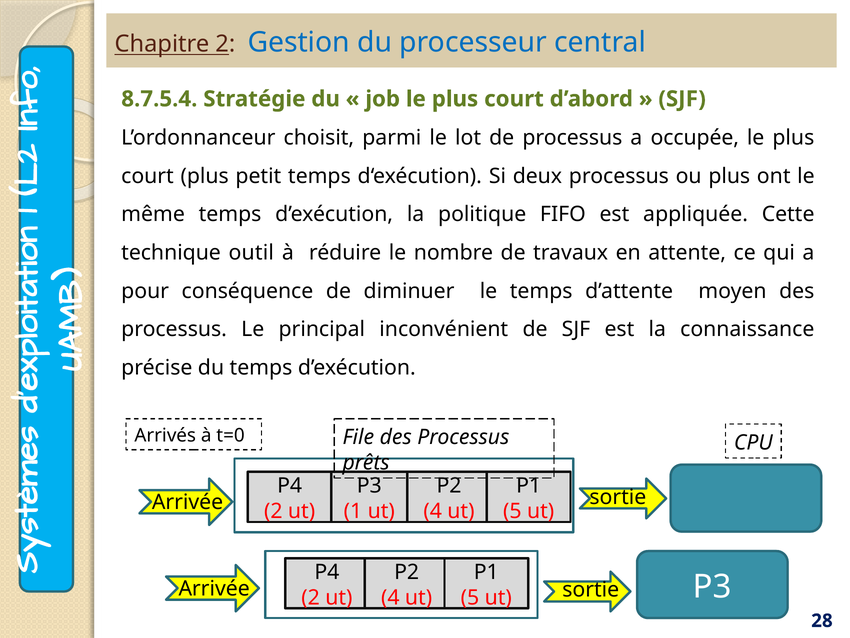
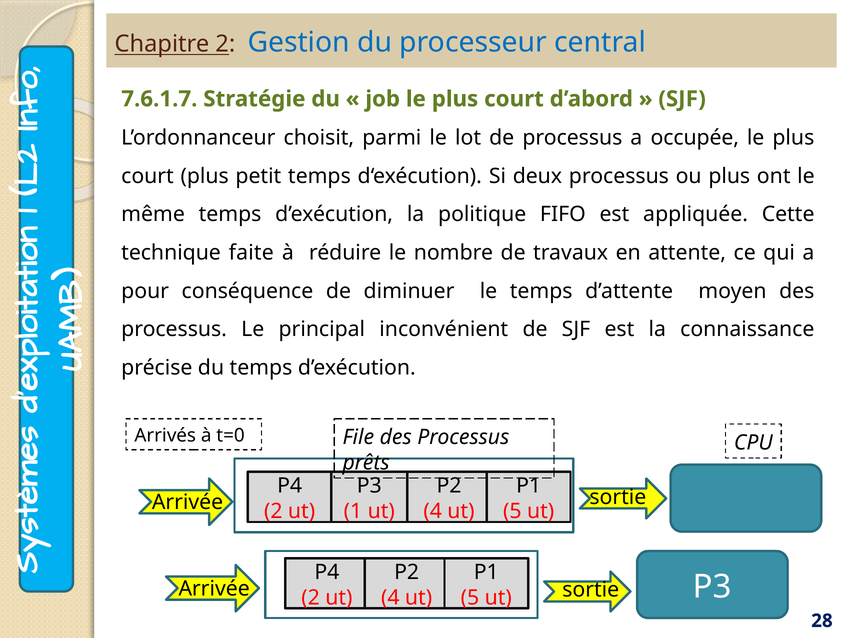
8.7.5.4: 8.7.5.4 -> 7.6.1.7
outil: outil -> faite
